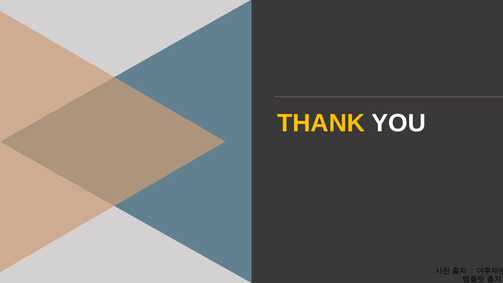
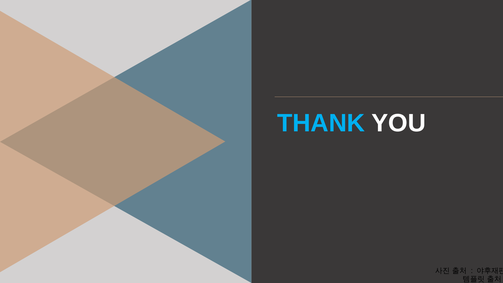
THANK colour: yellow -> light blue
